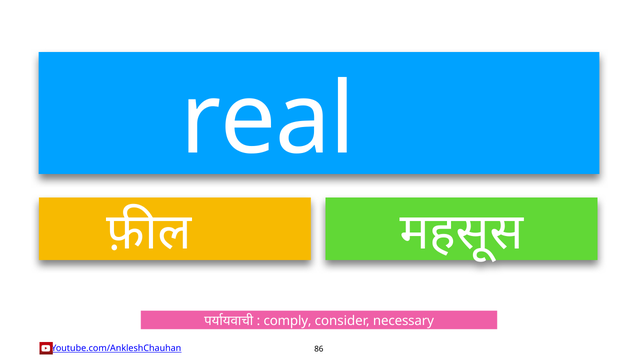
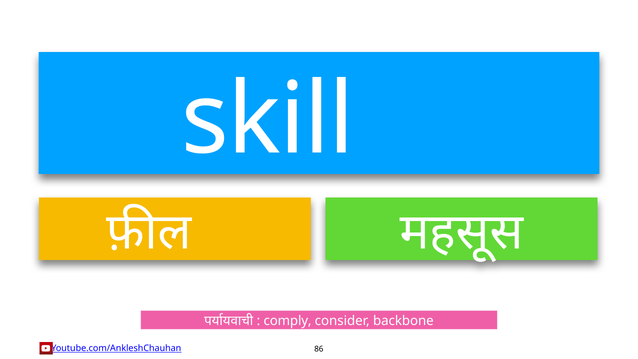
real: real -> skill
necessary: necessary -> backbone
